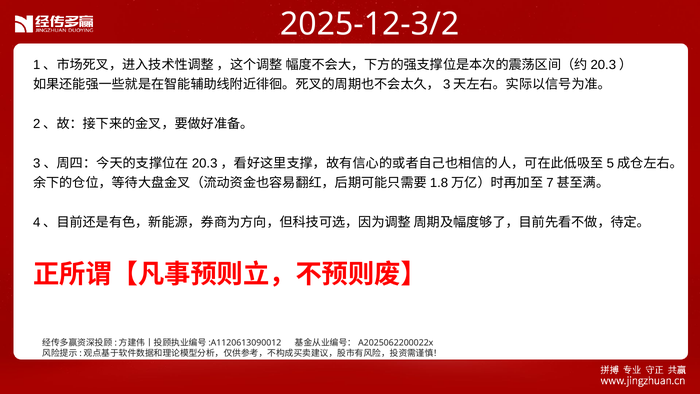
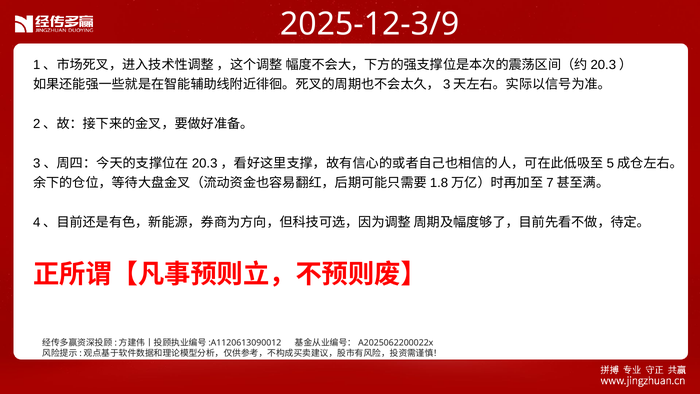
2025-12-3/2: 2025-12-3/2 -> 2025-12-3/9
